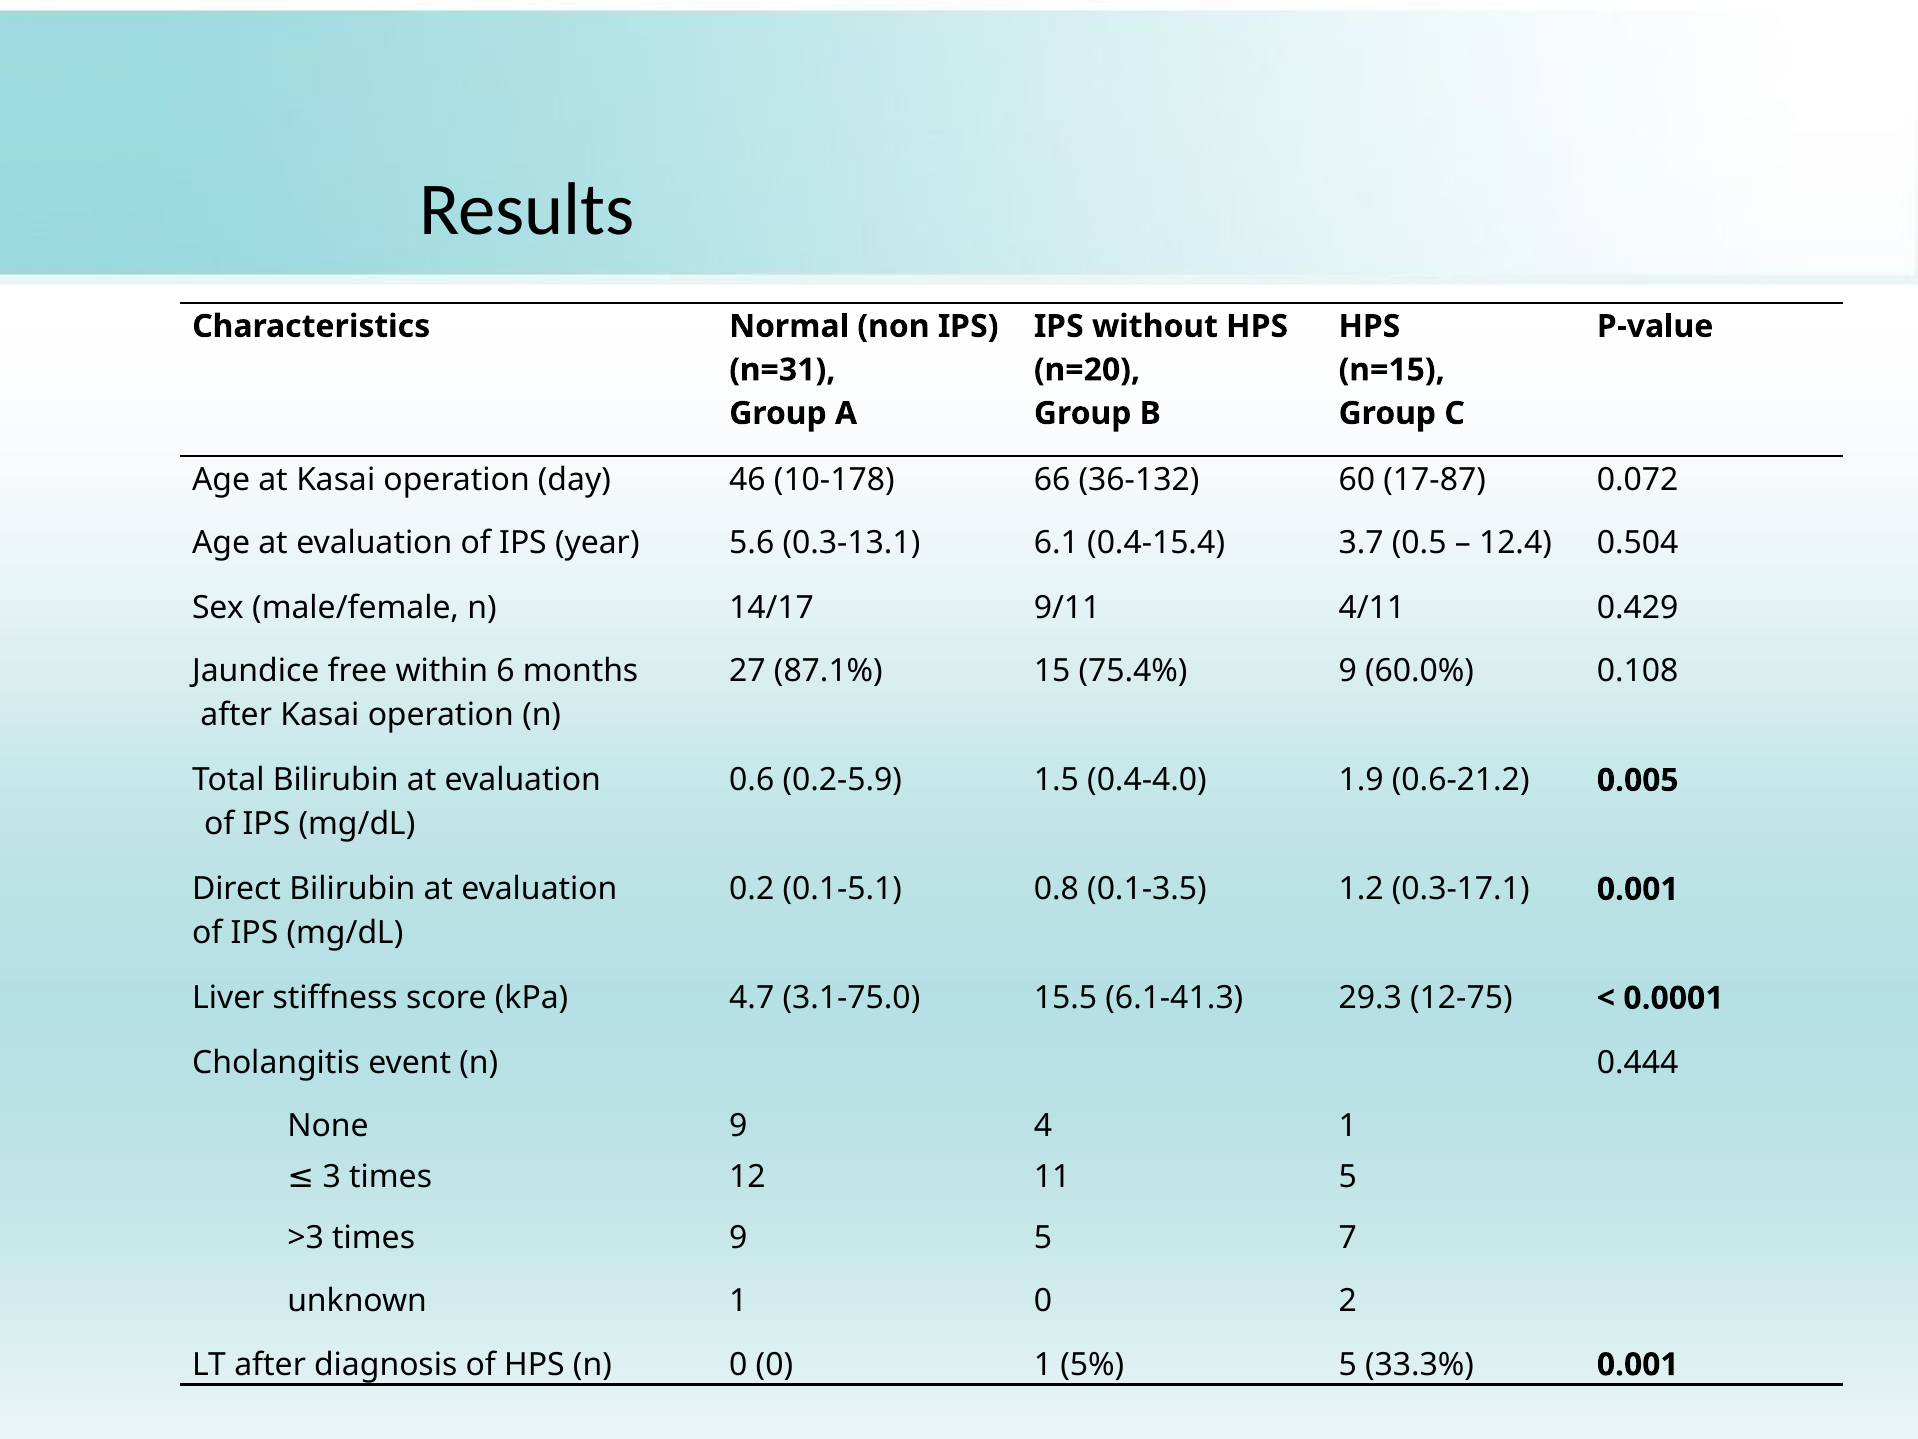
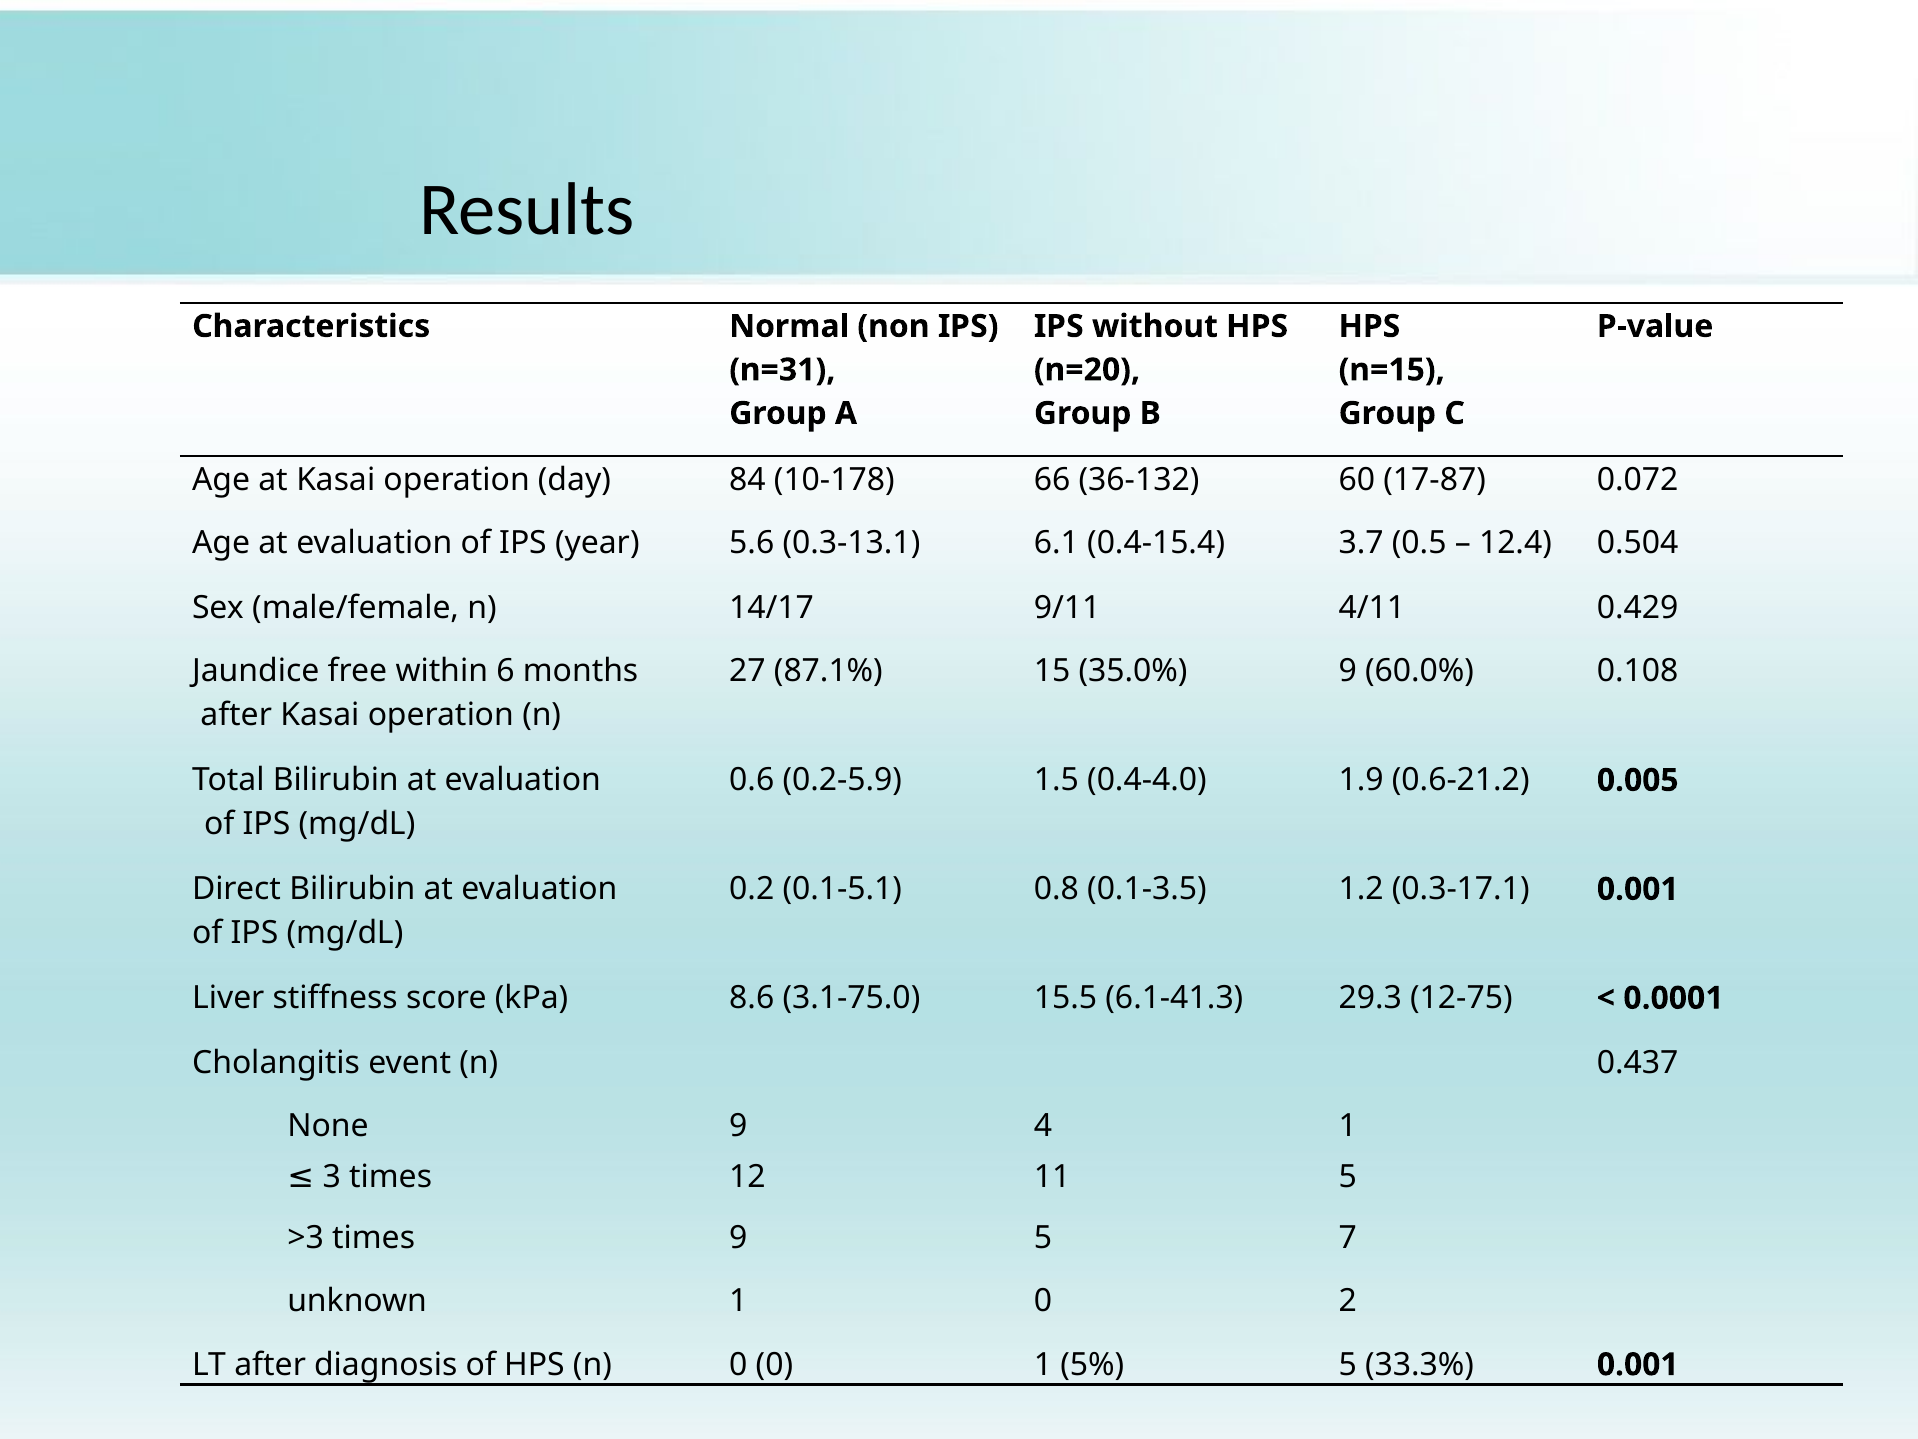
46: 46 -> 84
75.4%: 75.4% -> 35.0%
4.7: 4.7 -> 8.6
0.444: 0.444 -> 0.437
